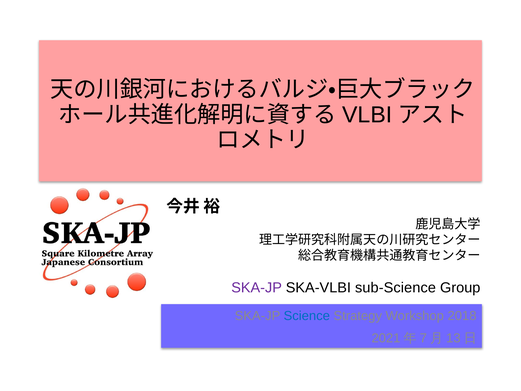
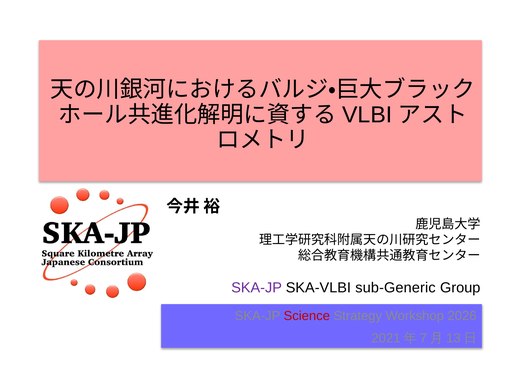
sub-Science: sub-Science -> sub-Generic
Science colour: blue -> red
2018: 2018 -> 2026
